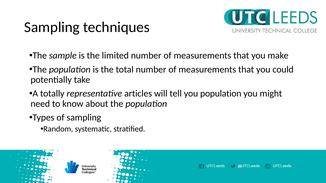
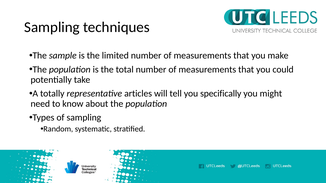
you population: population -> specifically
